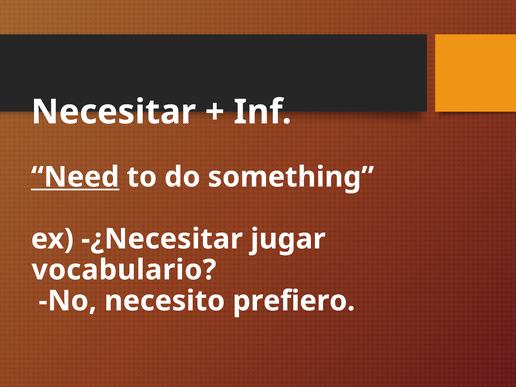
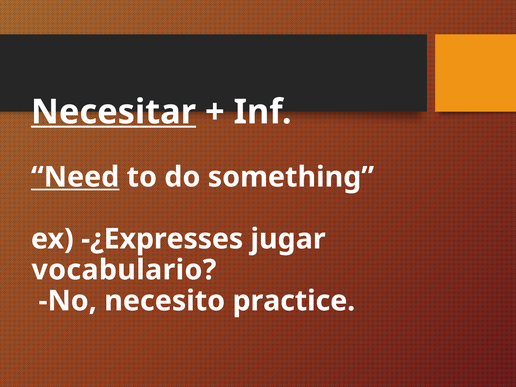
Necesitar underline: none -> present
-¿Necesitar: -¿Necesitar -> -¿Expresses
prefiero: prefiero -> practice
